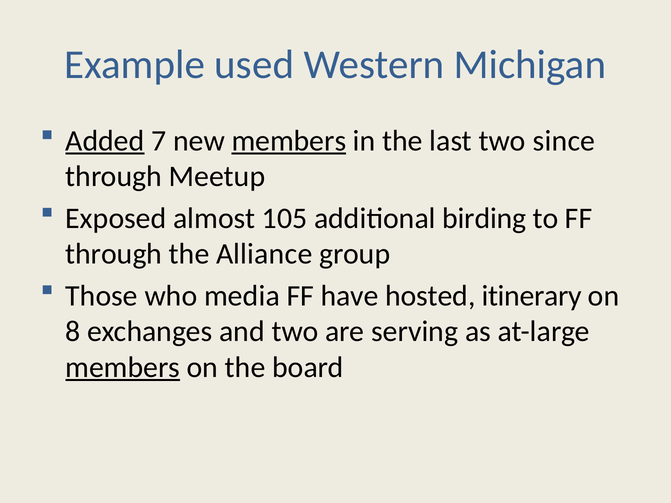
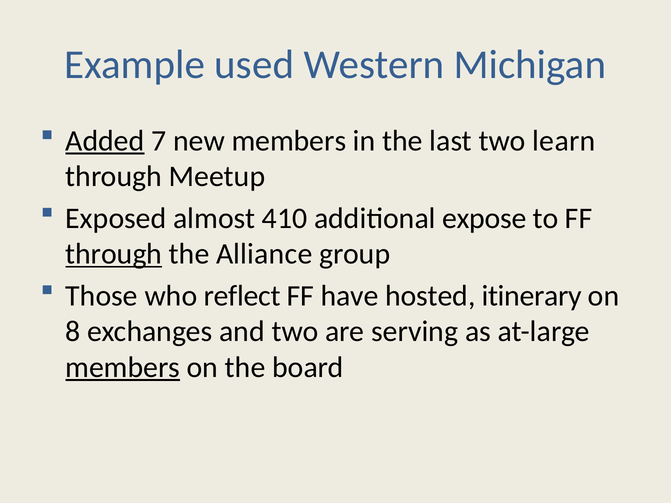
members at (289, 141) underline: present -> none
since: since -> learn
105: 105 -> 410
birding: birding -> expose
through at (114, 254) underline: none -> present
media: media -> reflect
